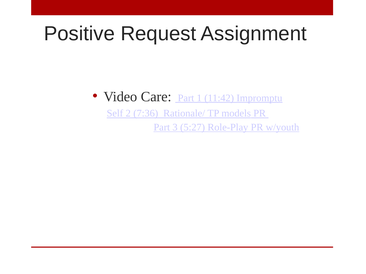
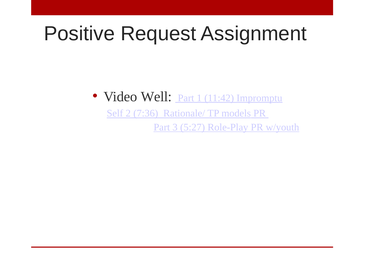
Care: Care -> Well
